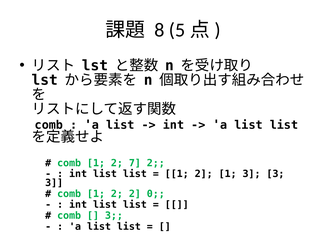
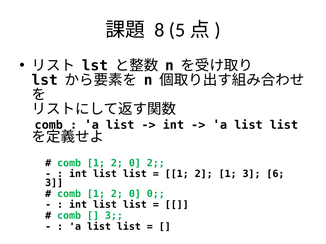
7 at (135, 163): 7 -> 0
1 3 3: 3 -> 6
2 at (135, 194): 2 -> 0
